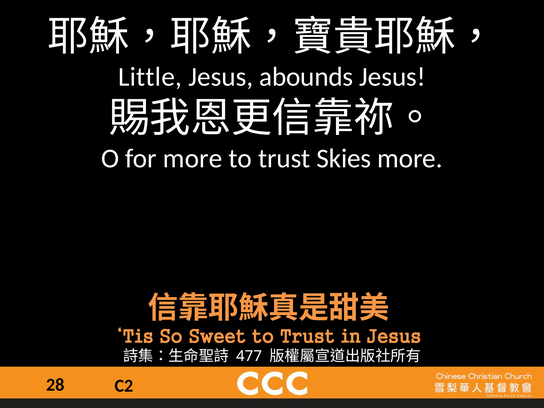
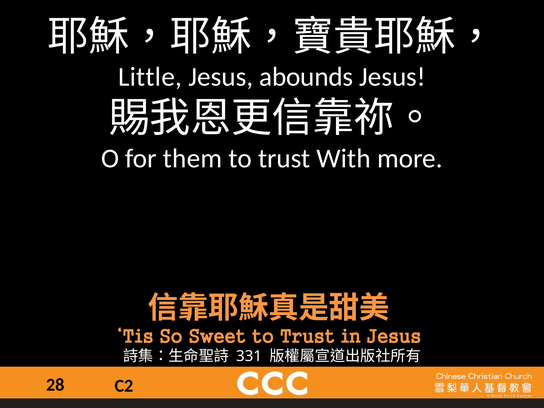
for more: more -> them
Skies: Skies -> With
477: 477 -> 331
